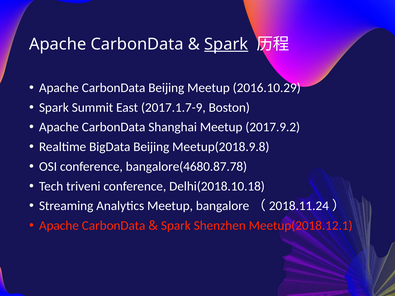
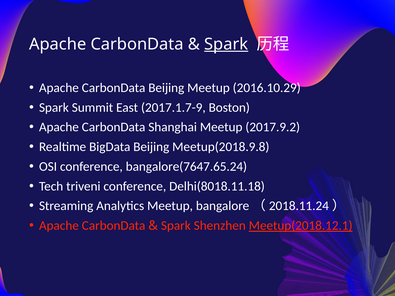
bangalore(4680.87.78: bangalore(4680.87.78 -> bangalore(7647.65.24
Delhi(2018.10.18: Delhi(2018.10.18 -> Delhi(8018.11.18
Meetup(2018.12.1 underline: none -> present
